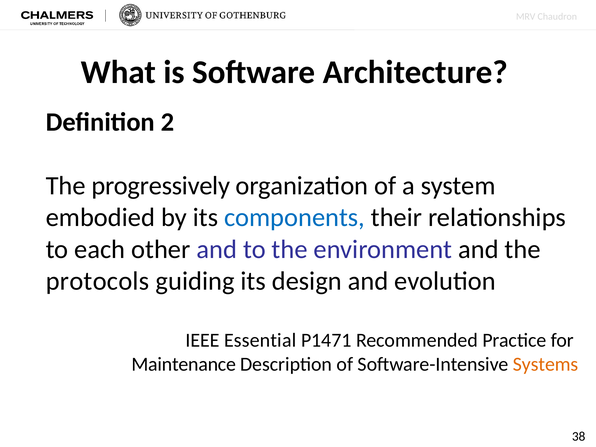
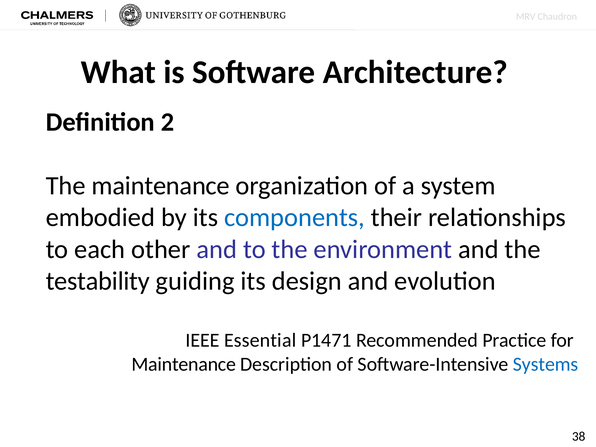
The progressively: progressively -> maintenance
protocols: protocols -> testability
Systems colour: orange -> blue
